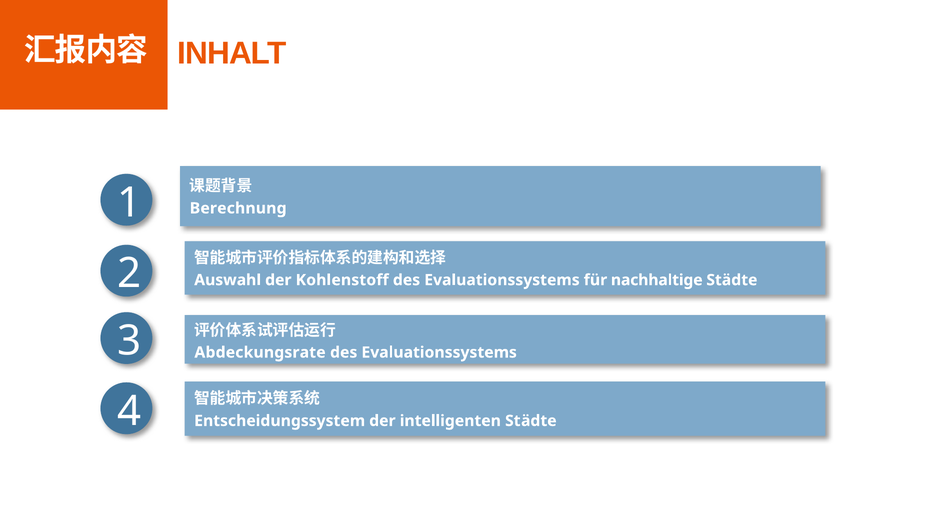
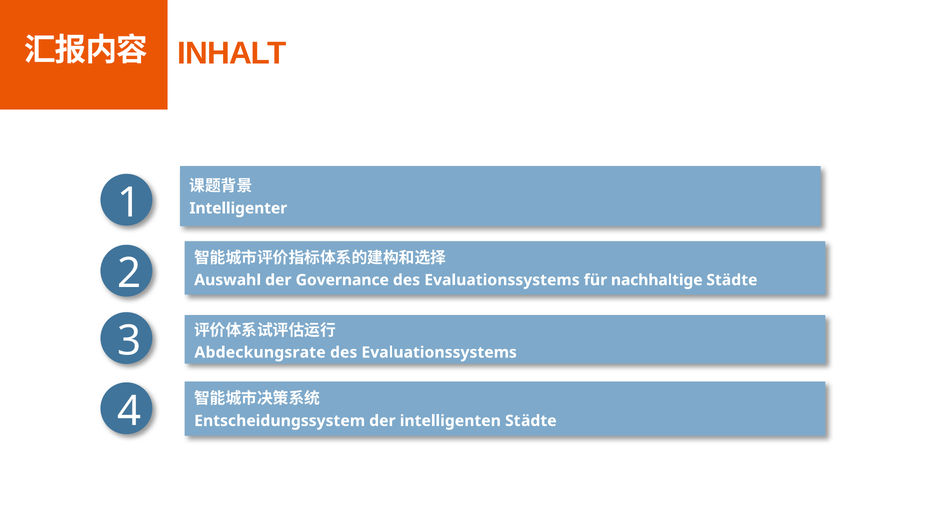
Berechnung: Berechnung -> Intelligenter
Kohlenstoff: Kohlenstoff -> Governance
